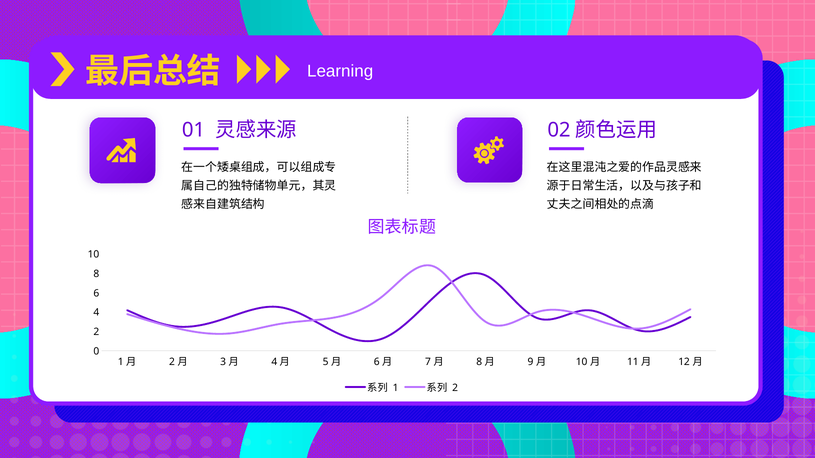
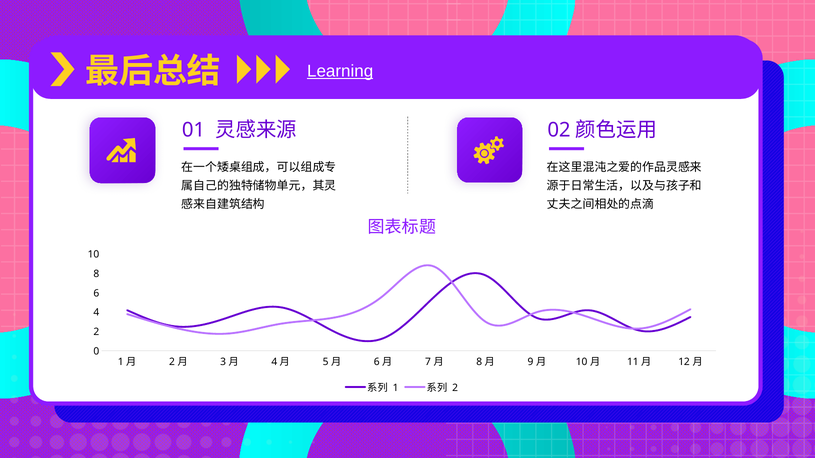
Learning underline: none -> present
